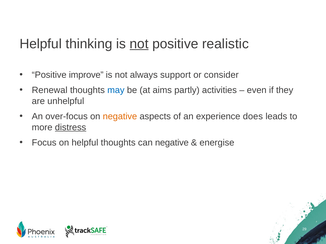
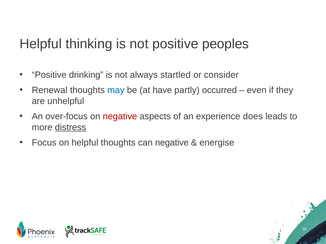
not at (139, 44) underline: present -> none
realistic: realistic -> peoples
improve: improve -> drinking
support: support -> startled
aims: aims -> have
activities: activities -> occurred
negative at (120, 117) colour: orange -> red
